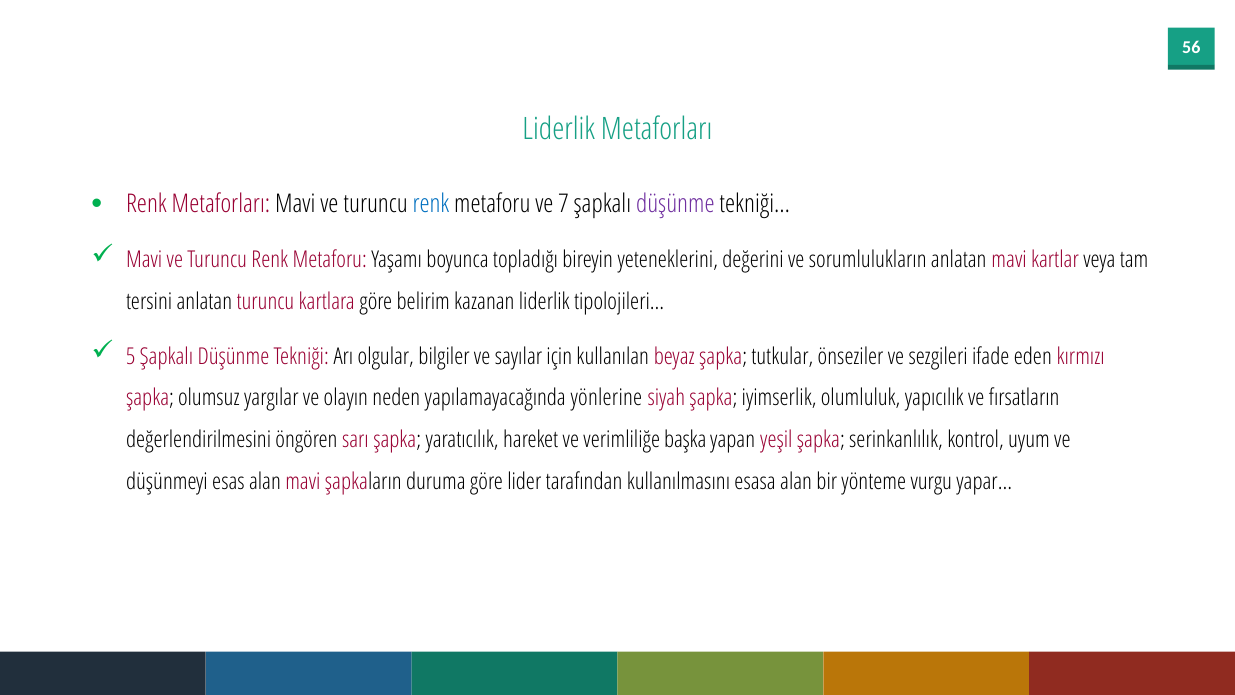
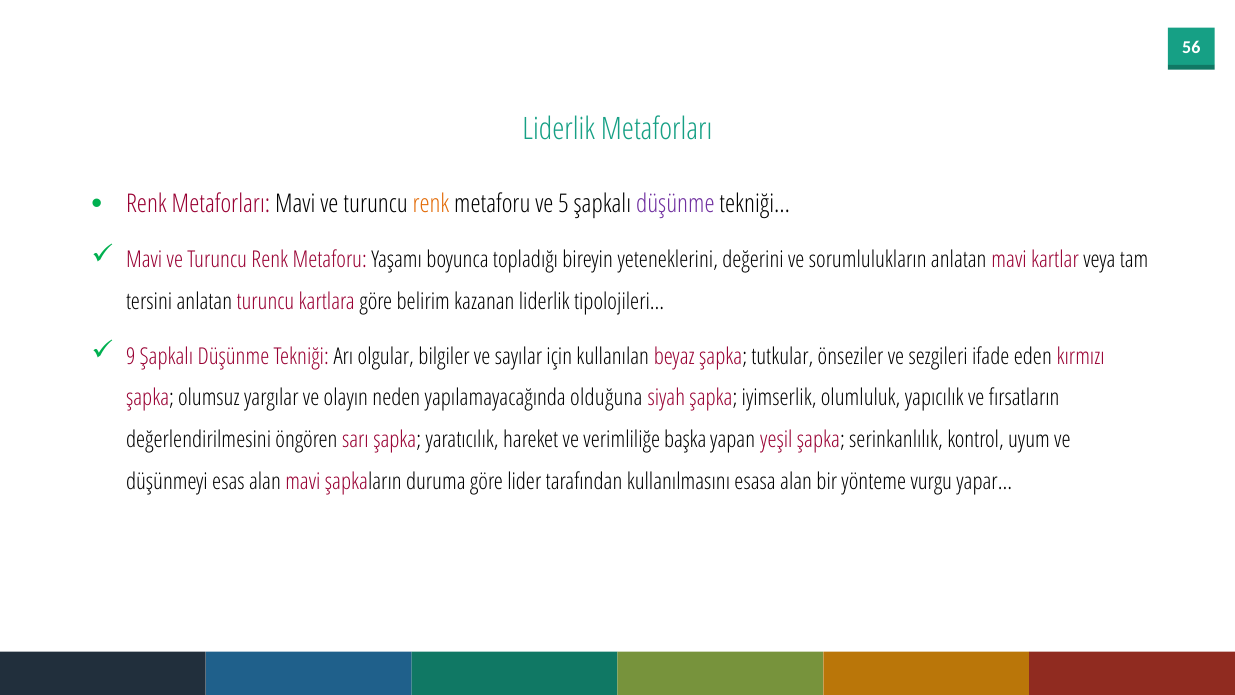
renk at (431, 204) colour: blue -> orange
7: 7 -> 5
5: 5 -> 9
yönlerine: yönlerine -> olduğuna
